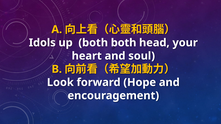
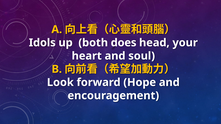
both both: both -> does
